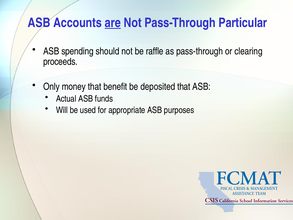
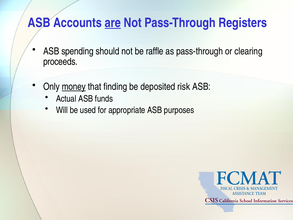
Particular: Particular -> Registers
money underline: none -> present
benefit: benefit -> finding
deposited that: that -> risk
